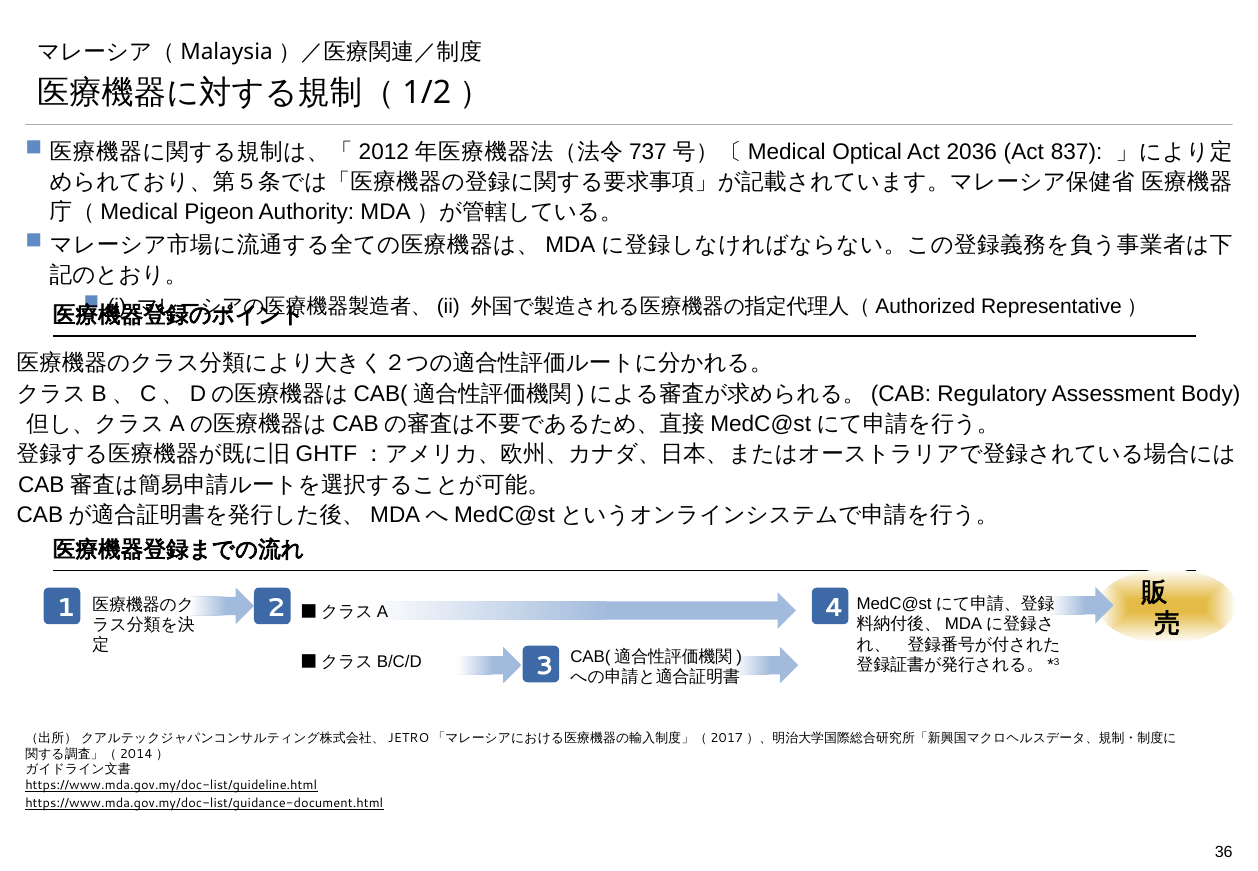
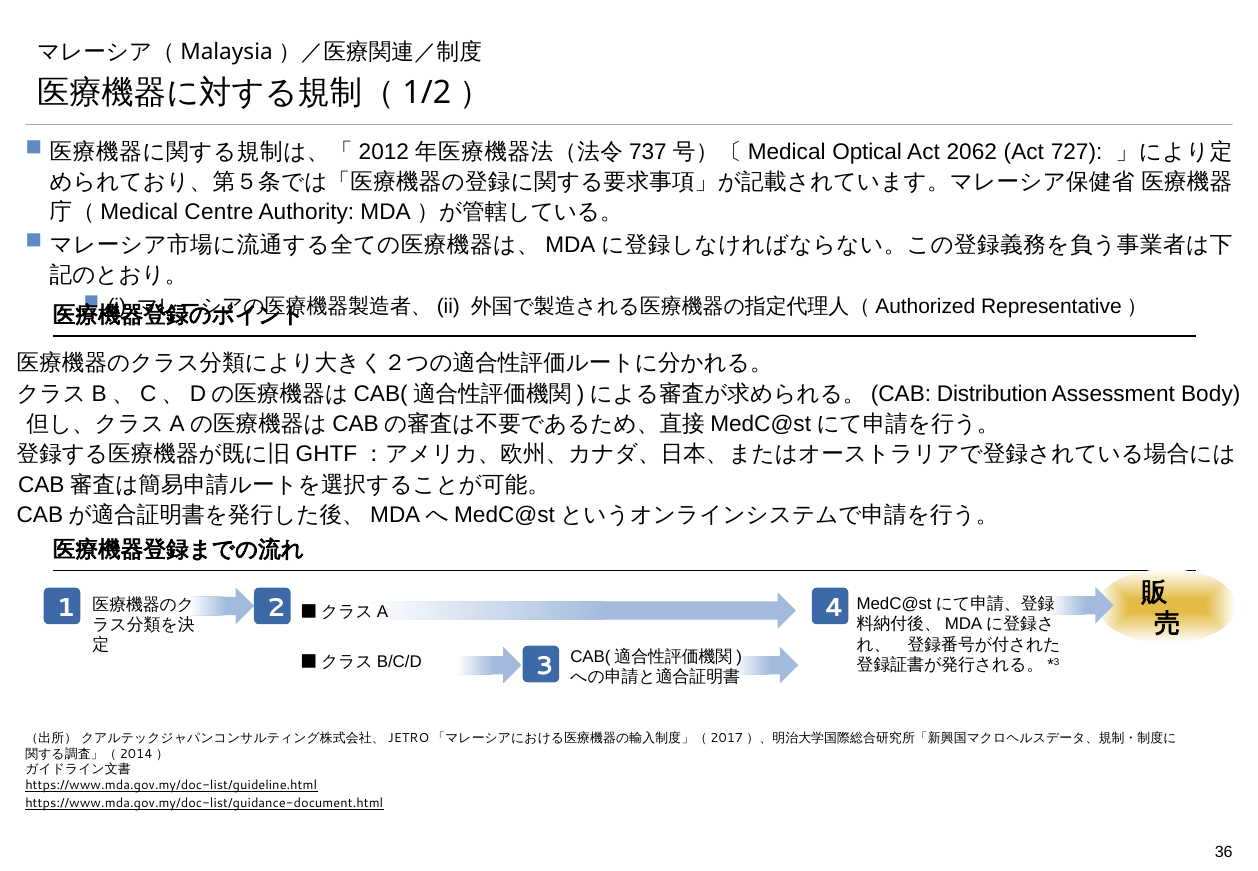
2036: 2036 -> 2062
837: 837 -> 727
Pigeon: Pigeon -> Centre
Regulatory: Regulatory -> Distribution
